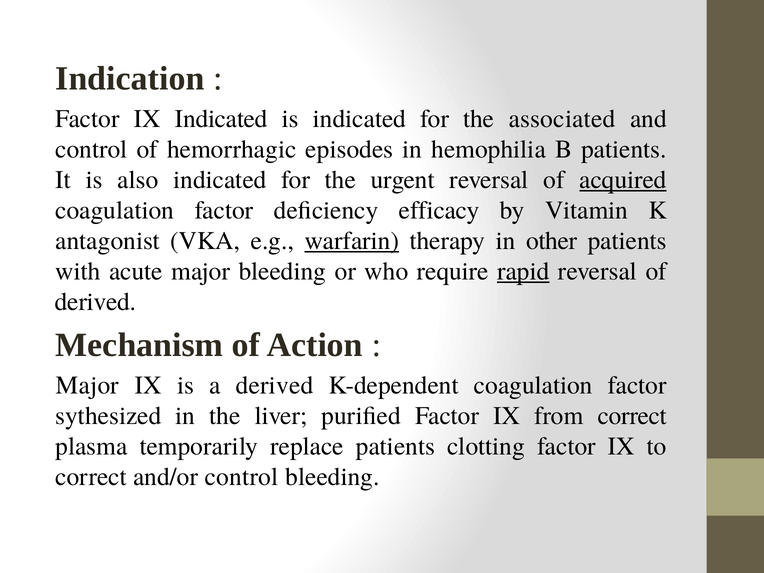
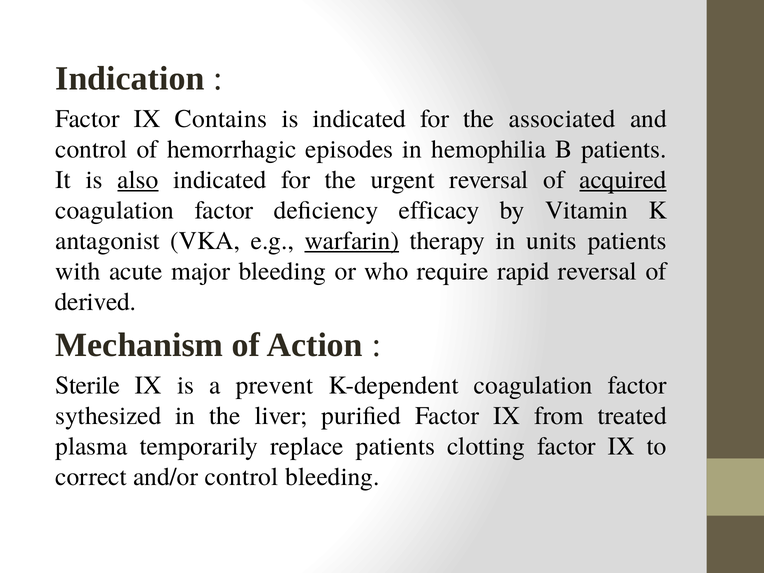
IX Indicated: Indicated -> Contains
also underline: none -> present
other: other -> units
rapid underline: present -> none
Major at (87, 385): Major -> Sterile
a derived: derived -> prevent
from correct: correct -> treated
